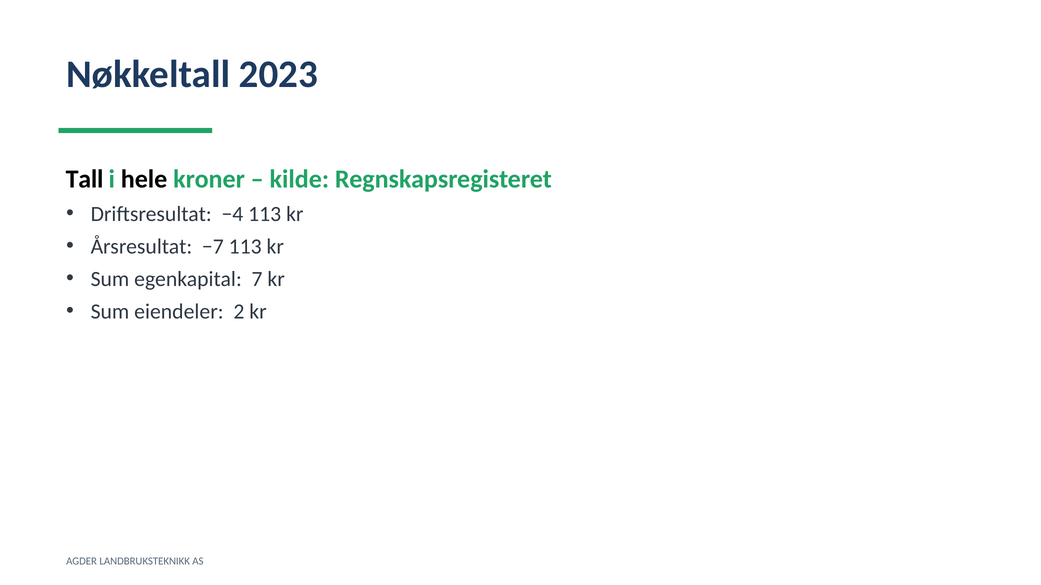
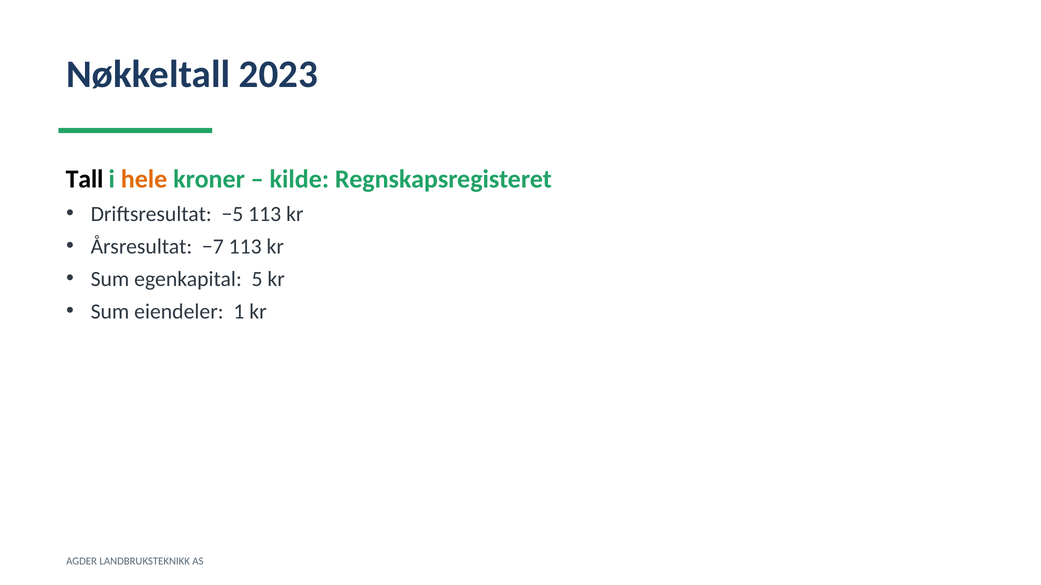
hele colour: black -> orange
−4: −4 -> −5
7: 7 -> 5
2: 2 -> 1
